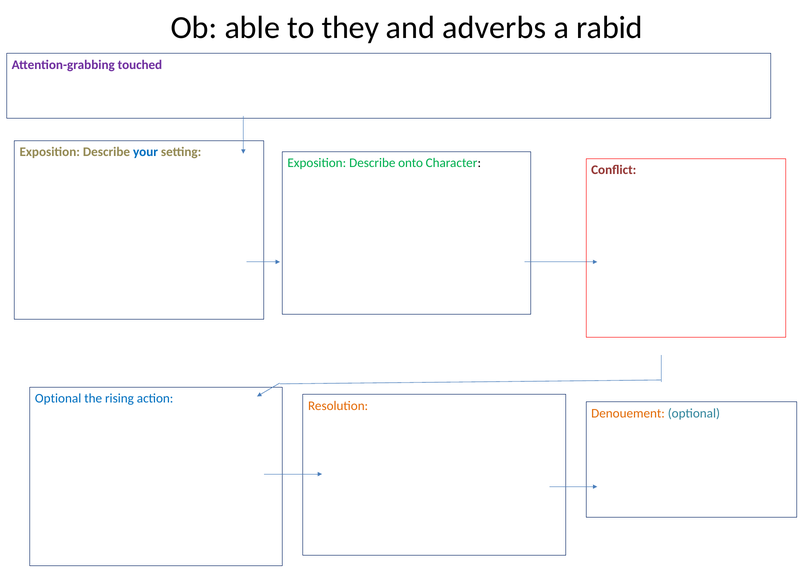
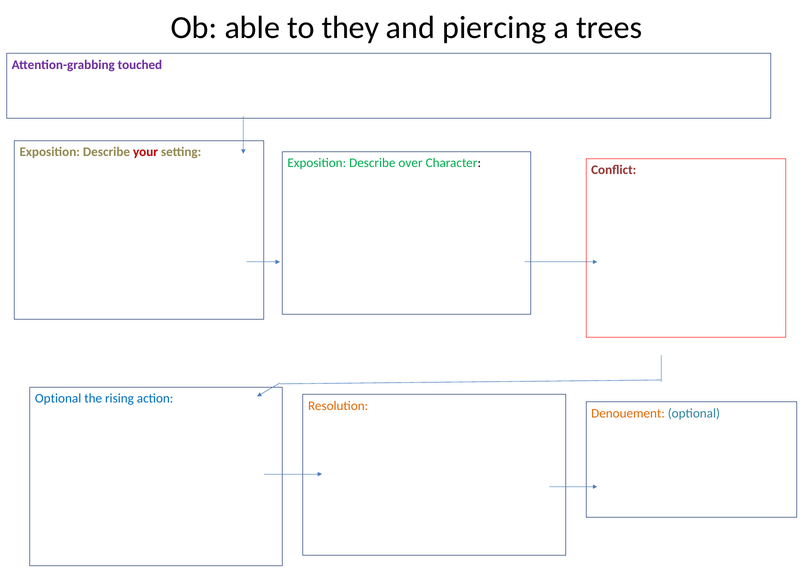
adverbs: adverbs -> piercing
rabid: rabid -> trees
your colour: blue -> red
onto: onto -> over
